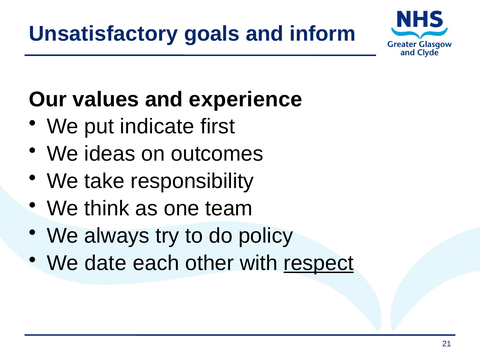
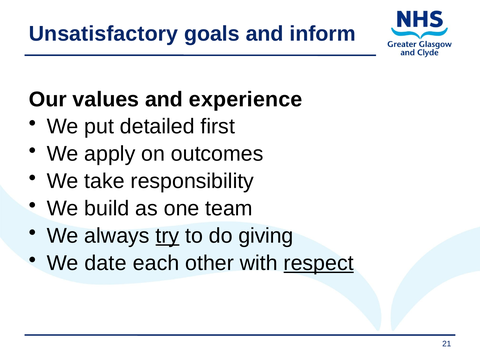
indicate: indicate -> detailed
ideas: ideas -> apply
think: think -> build
try underline: none -> present
policy: policy -> giving
